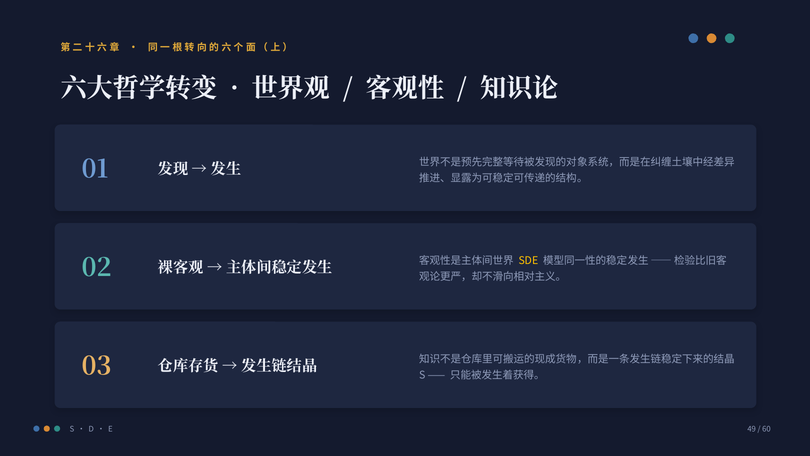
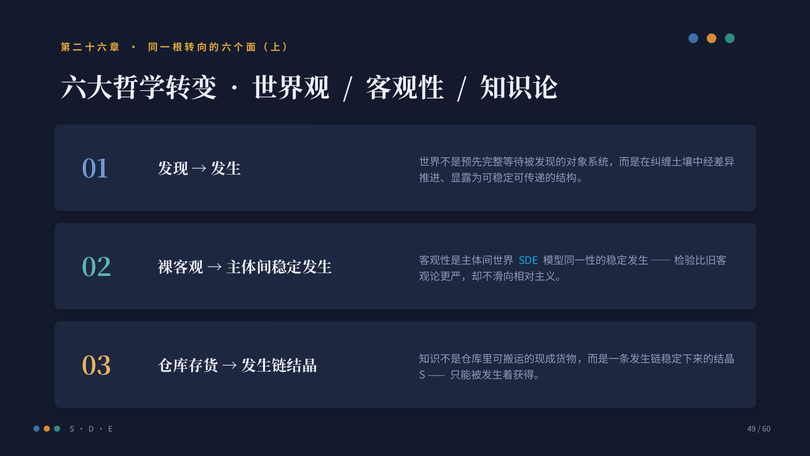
SDE colour: yellow -> light blue
